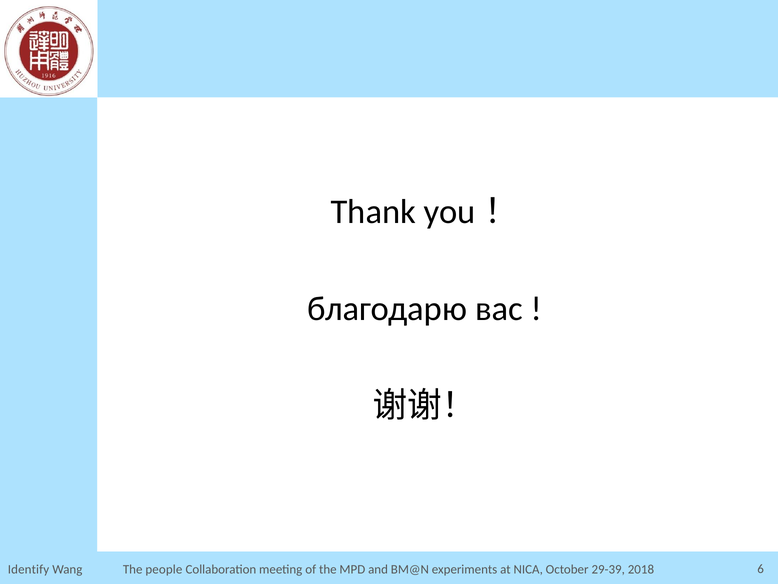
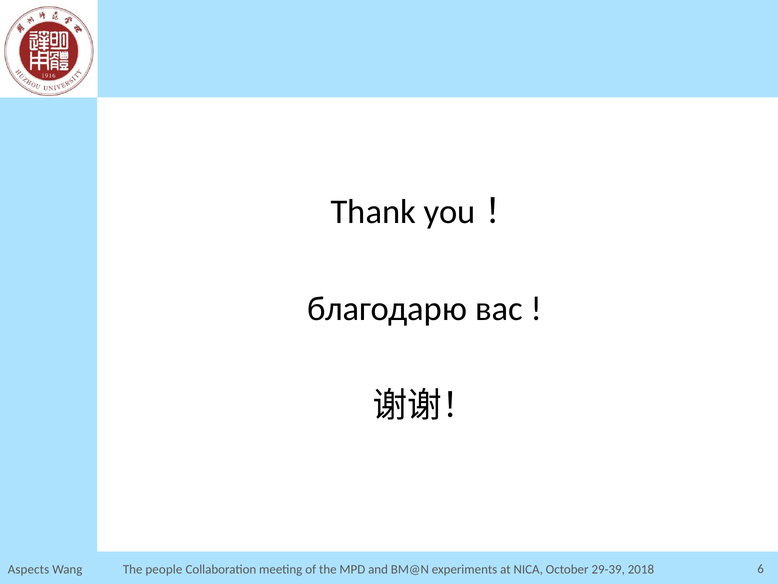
Identify: Identify -> Aspects
